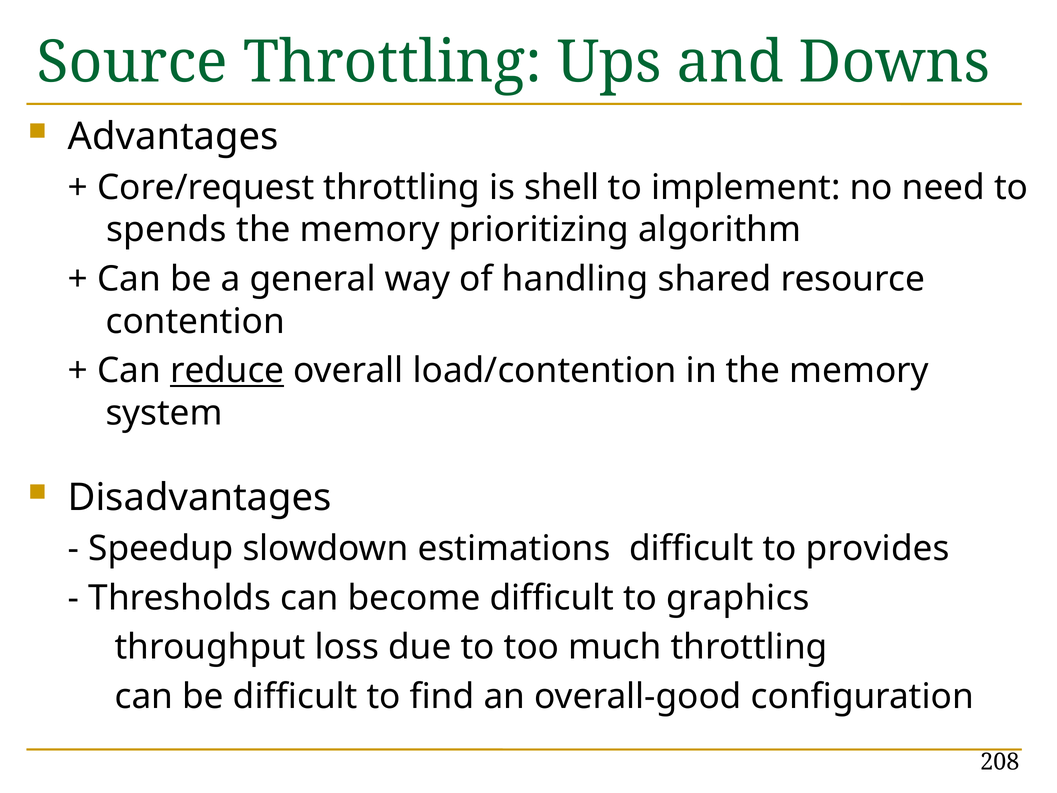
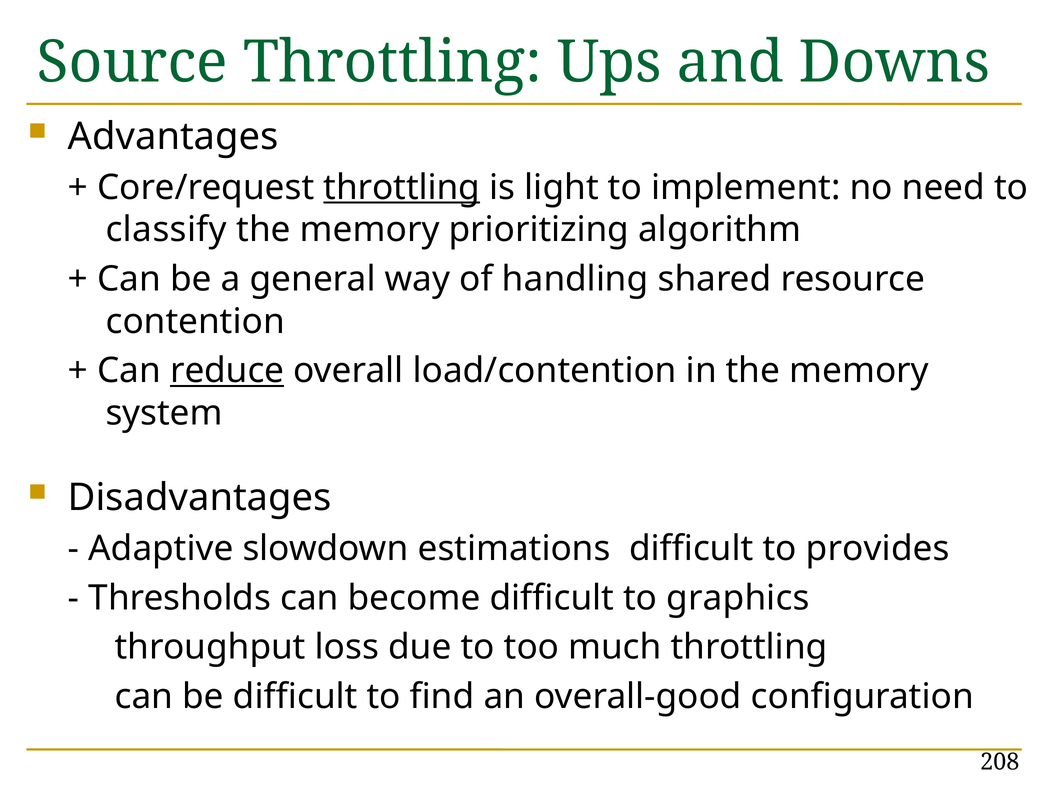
throttling at (402, 187) underline: none -> present
shell: shell -> light
spends: spends -> classify
Speedup: Speedup -> Adaptive
